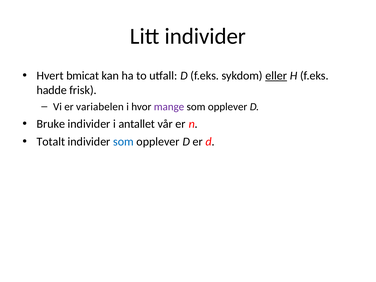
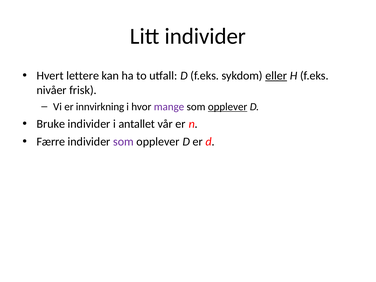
bmicat: bmicat -> lettere
hadde: hadde -> nivåer
variabelen: variabelen -> innvirkning
opplever at (228, 107) underline: none -> present
Totalt: Totalt -> Færre
som at (123, 142) colour: blue -> purple
